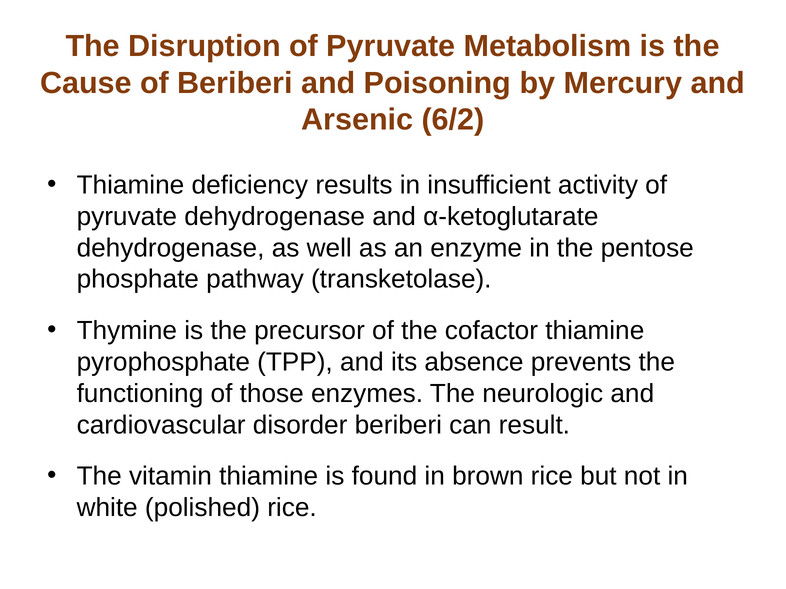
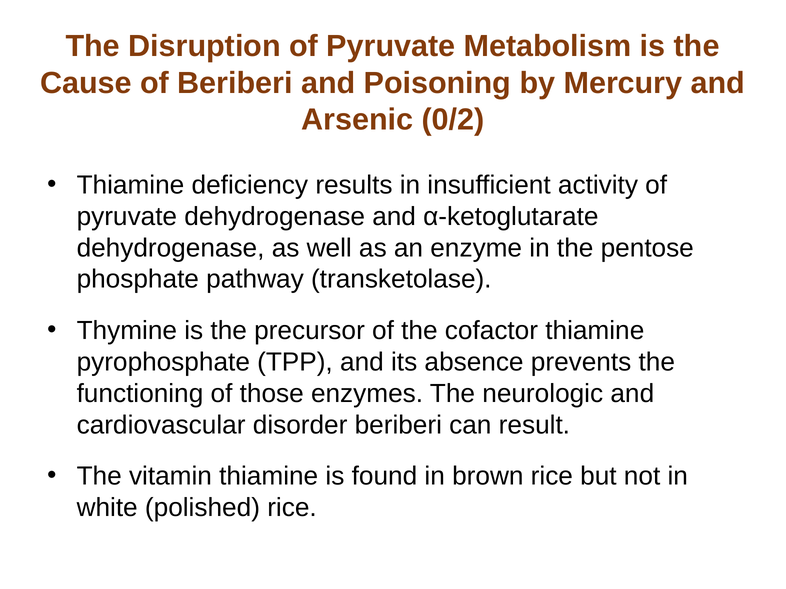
6/2: 6/2 -> 0/2
